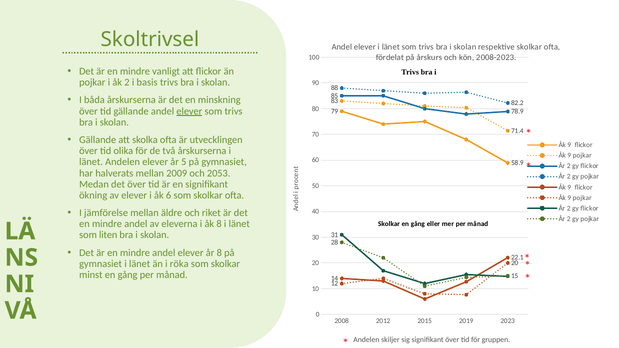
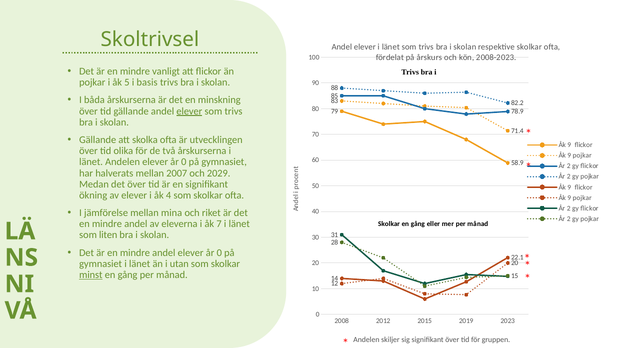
åk 2: 2 -> 5
Andelen elever år 5: 5 -> 0
2009: 2009 -> 2007
2053: 2053 -> 2029
6: 6 -> 4
äldre: äldre -> mina
åk 8: 8 -> 7
andel elever år 8: 8 -> 0
röka: röka -> utan
minst underline: none -> present
